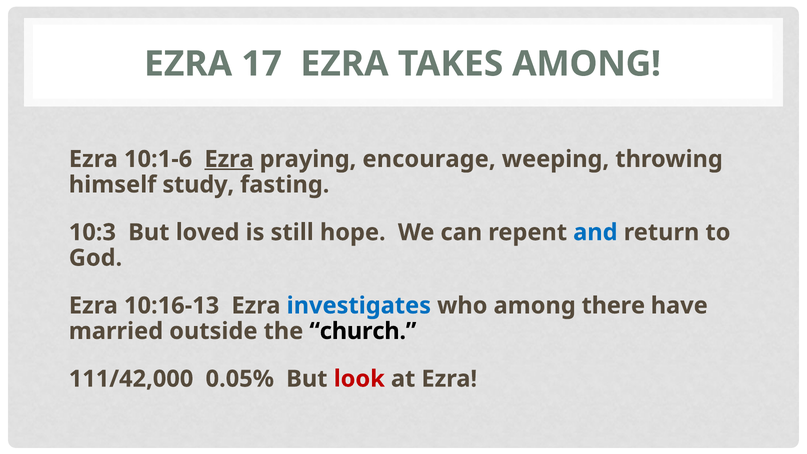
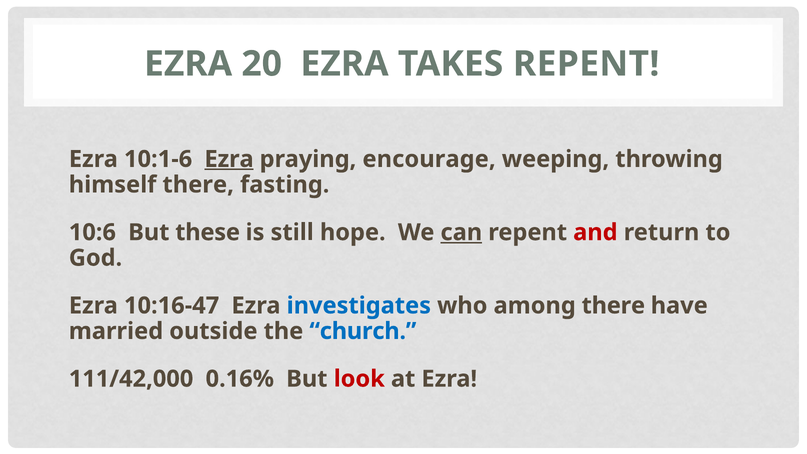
17: 17 -> 20
TAKES AMONG: AMONG -> REPENT
himself study: study -> there
10:3: 10:3 -> 10:6
loved: loved -> these
can underline: none -> present
and colour: blue -> red
10:16-13: 10:16-13 -> 10:16-47
church colour: black -> blue
0.05%: 0.05% -> 0.16%
